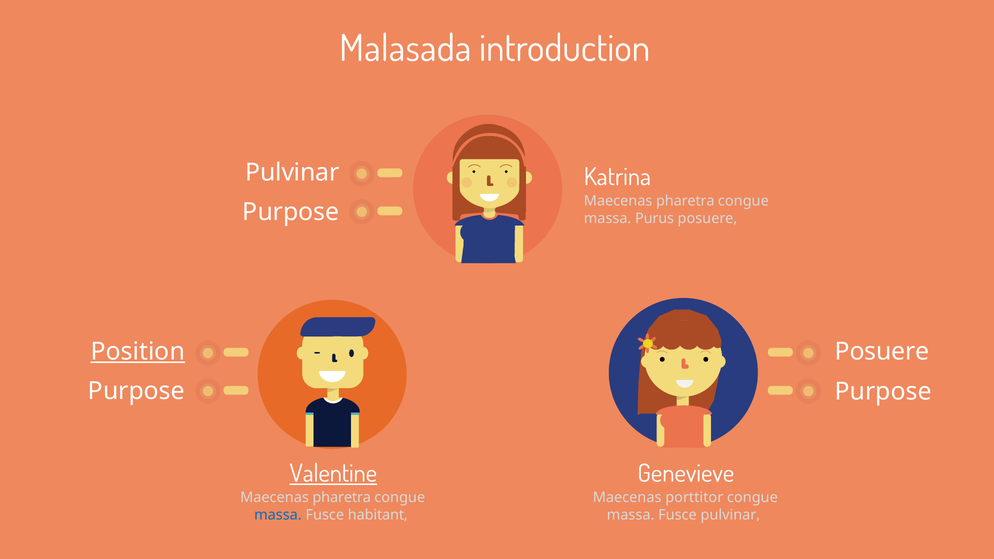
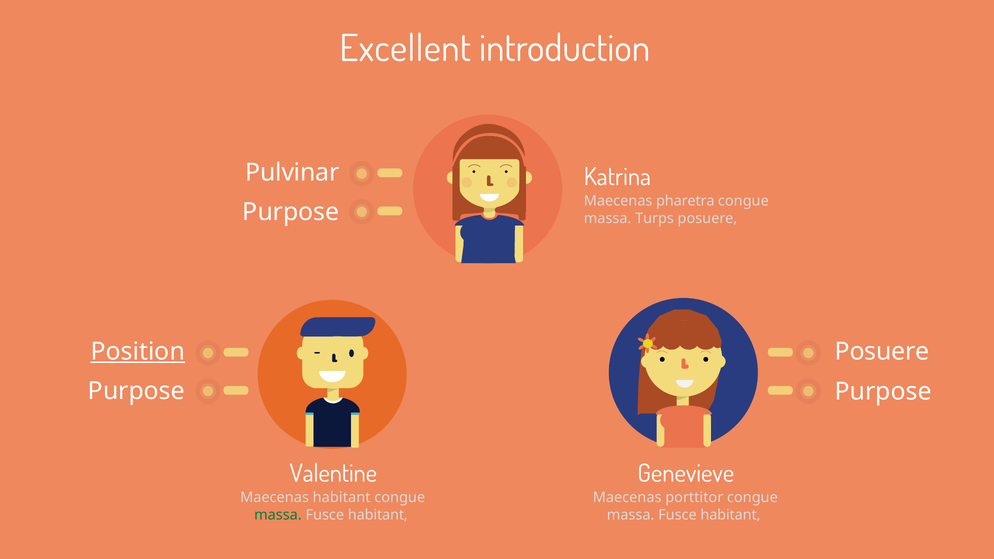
Malasada: Malasada -> Excellent
Purus: Purus -> Turps
Valentine underline: present -> none
pharetra at (342, 498): pharetra -> habitant
massa at (278, 515) colour: blue -> green
pulvinar at (730, 515): pulvinar -> habitant
